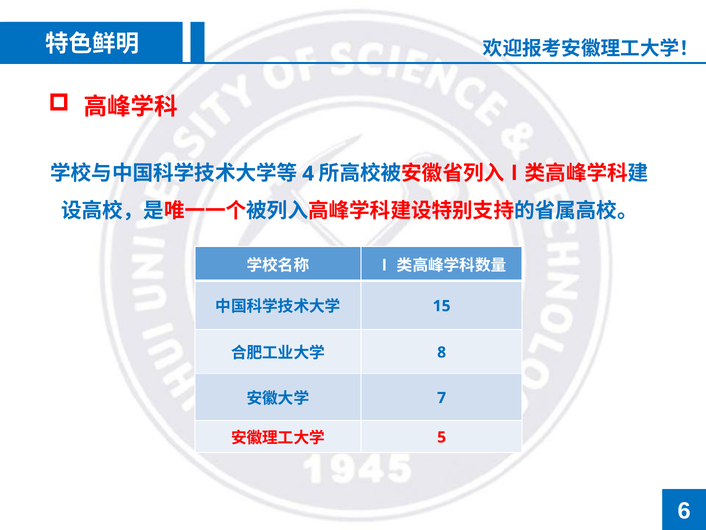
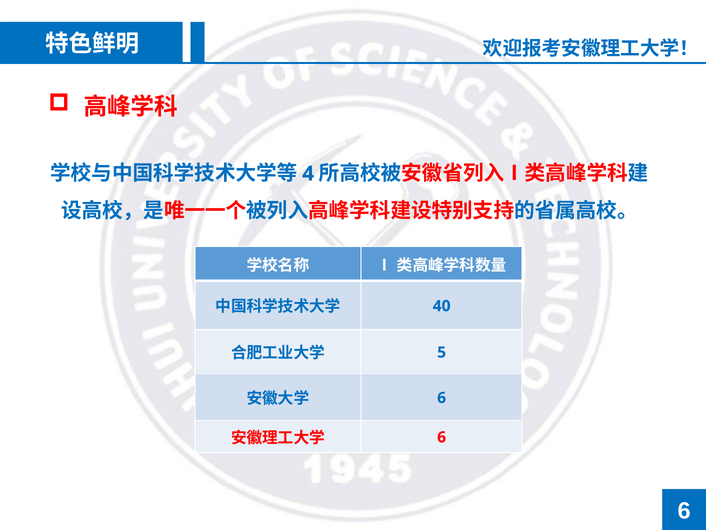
15: 15 -> 40
8: 8 -> 5
7 at (442, 398): 7 -> 6
5 at (442, 437): 5 -> 6
